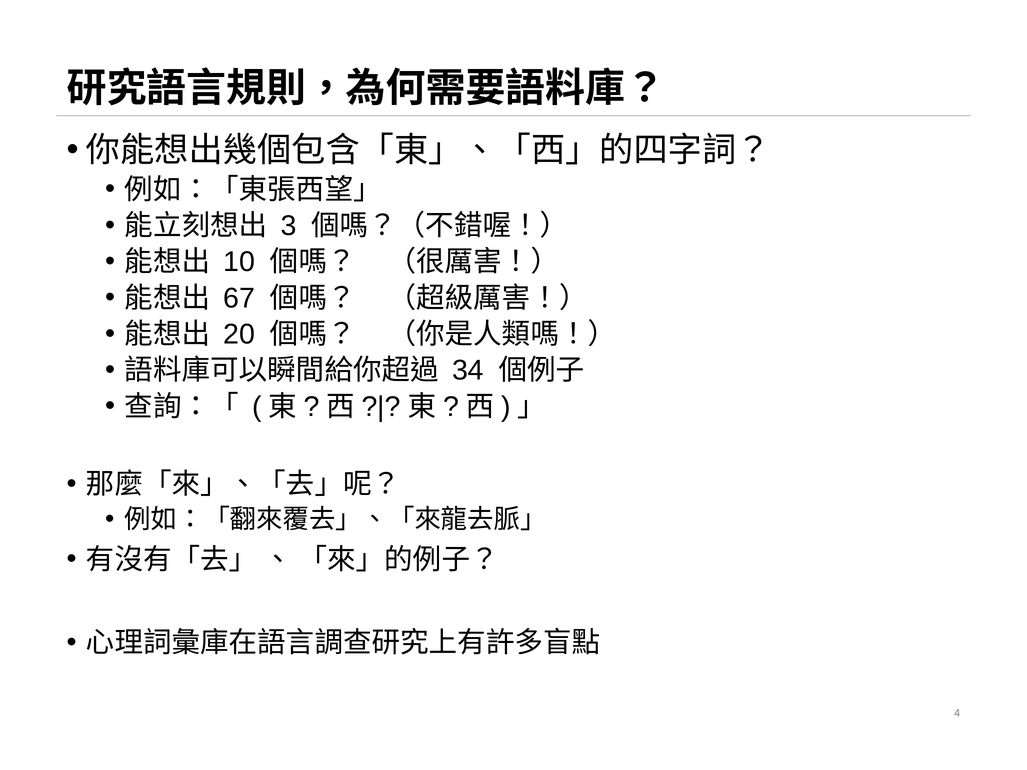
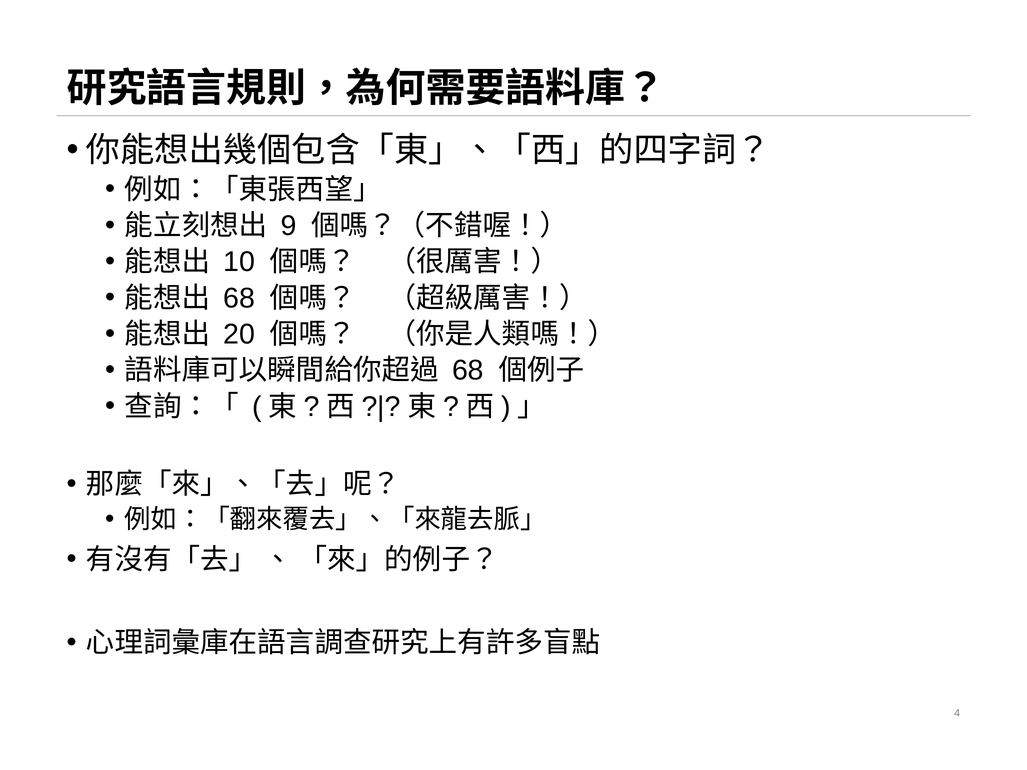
3: 3 -> 9
67 at (239, 298): 67 -> 68
34 at (468, 371): 34 -> 68
